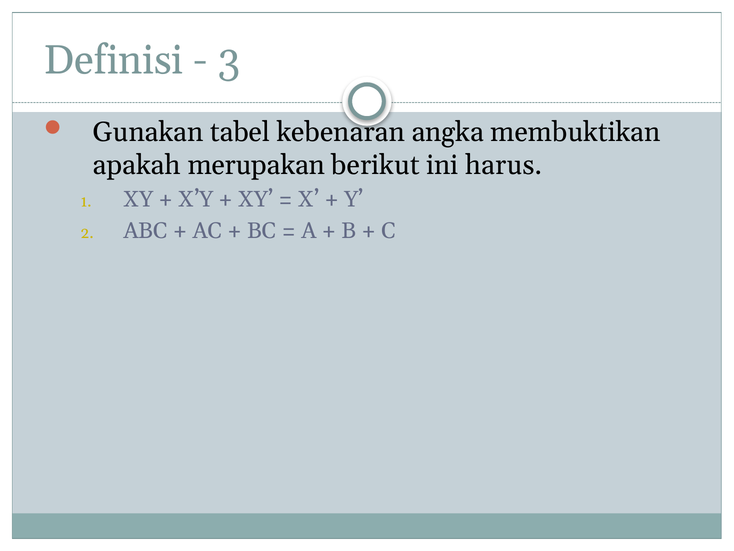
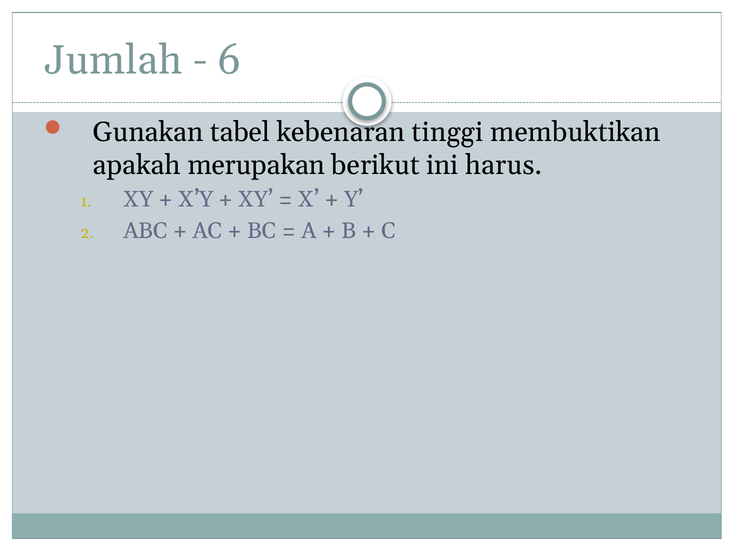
Definisi: Definisi -> Jumlah
3: 3 -> 6
angka: angka -> tinggi
